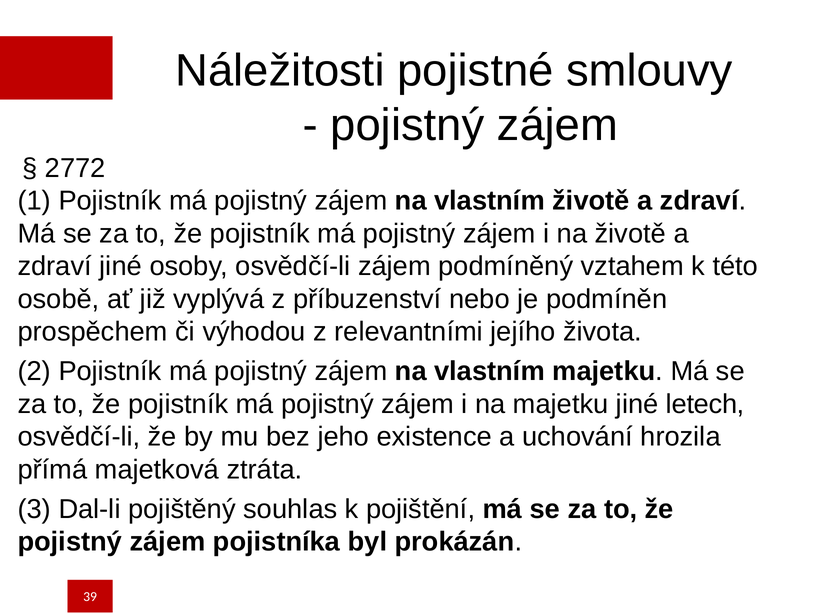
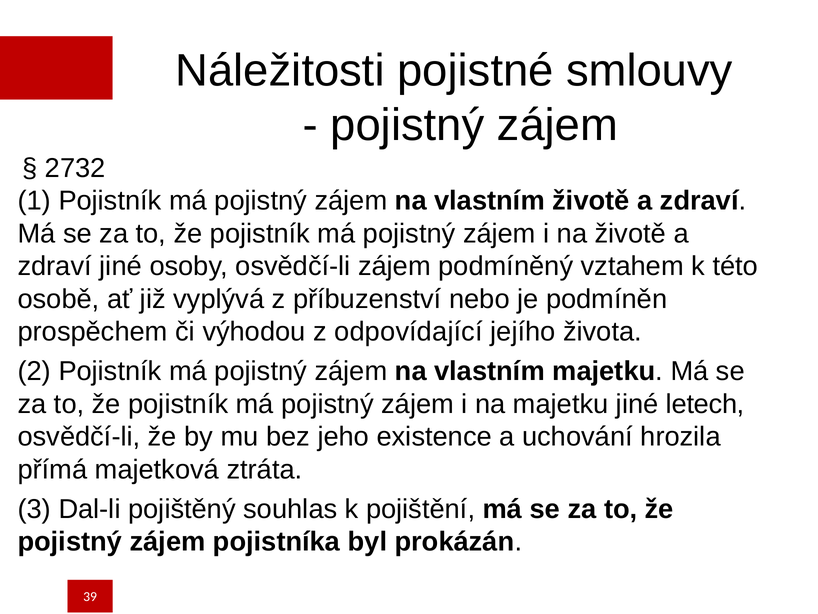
2772: 2772 -> 2732
relevantními: relevantními -> odpovídající
